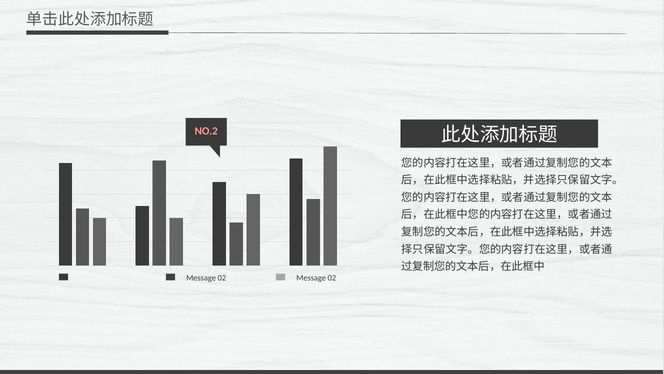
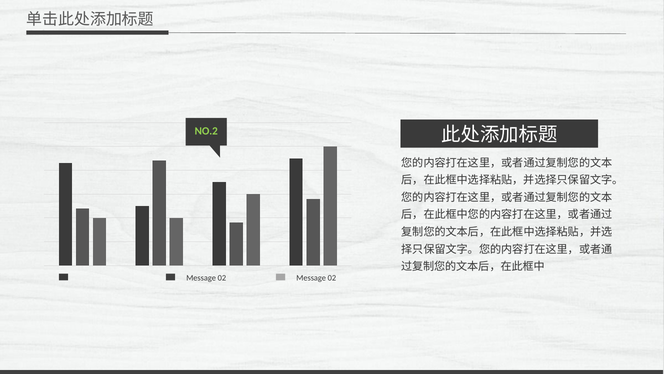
NO.2 colour: pink -> light green
